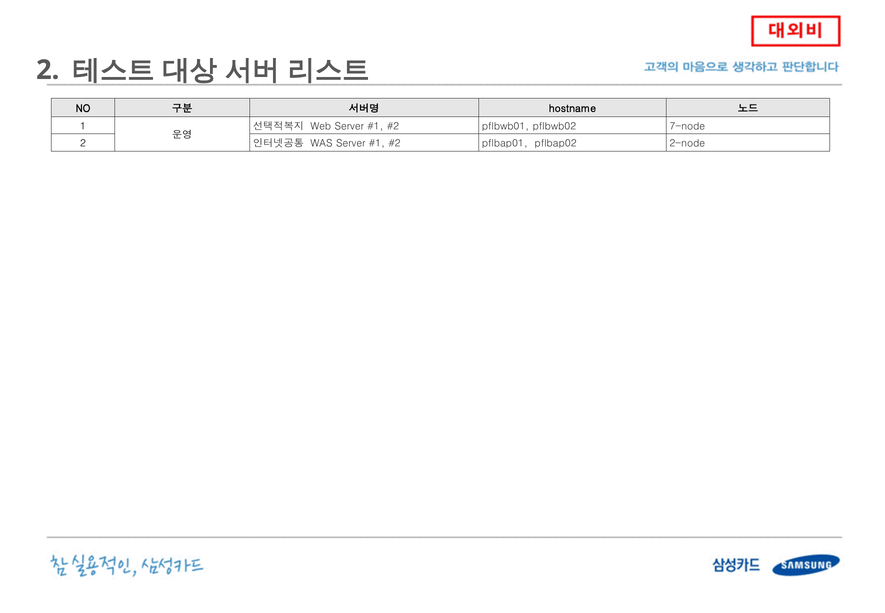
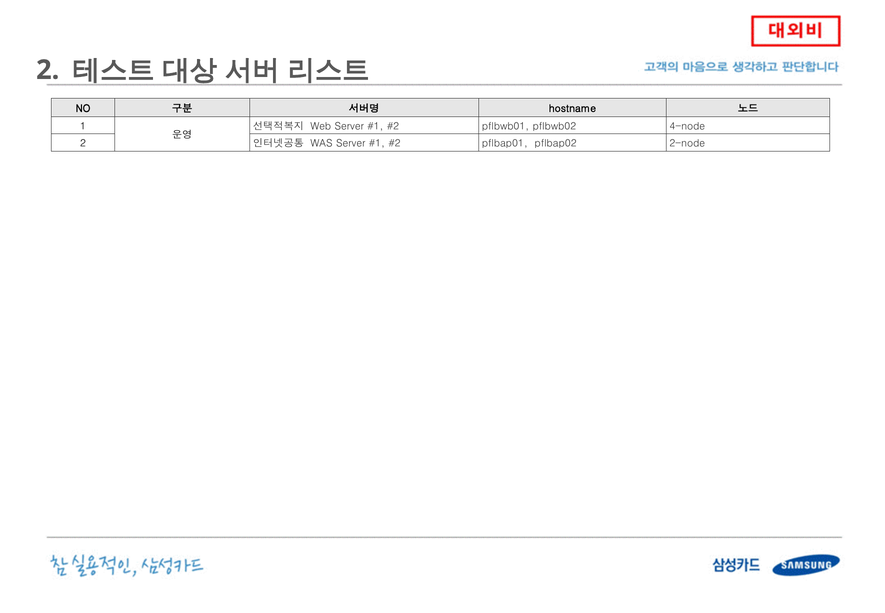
7-node: 7-node -> 4-node
